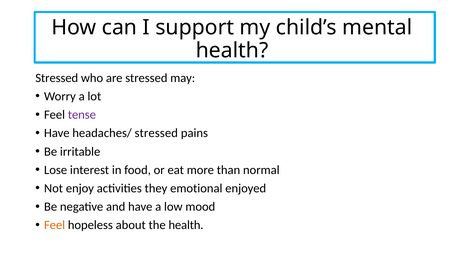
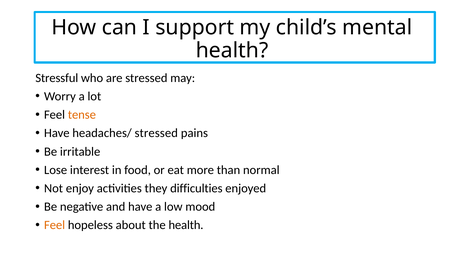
Stressed at (57, 78): Stressed -> Stressful
tense colour: purple -> orange
emotional: emotional -> difficulties
